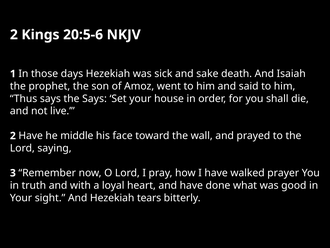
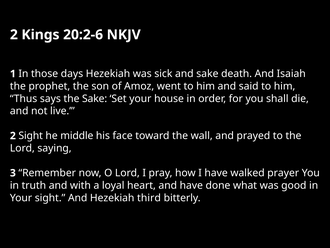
20:5-6: 20:5-6 -> 20:2-6
the Says: Says -> Sake
2 Have: Have -> Sight
tears: tears -> third
